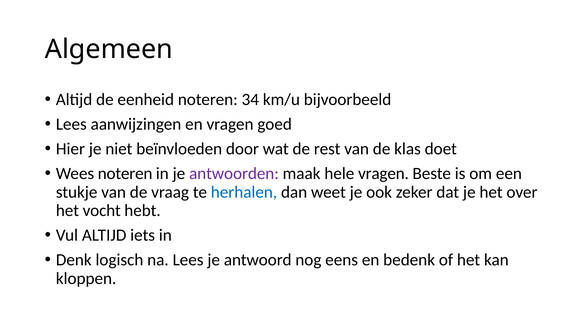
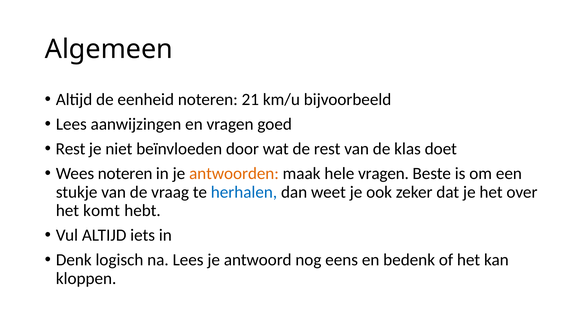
34: 34 -> 21
Hier at (70, 149): Hier -> Rest
antwoorden colour: purple -> orange
vocht: vocht -> komt
